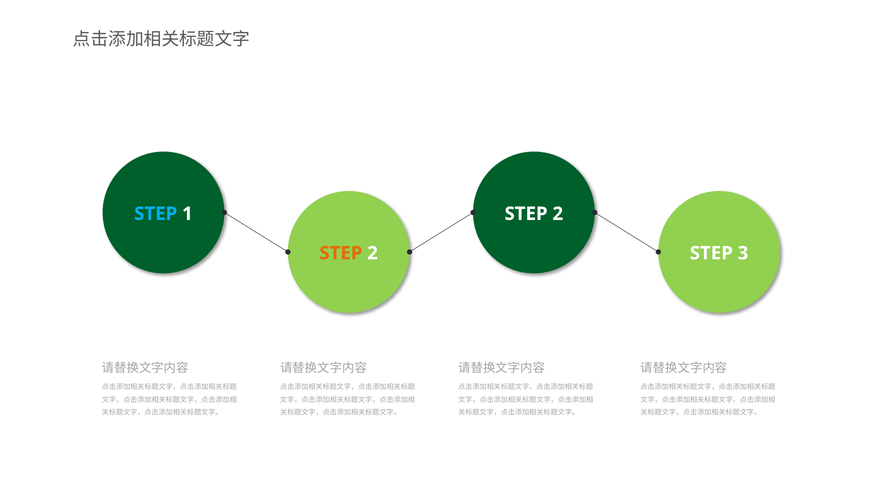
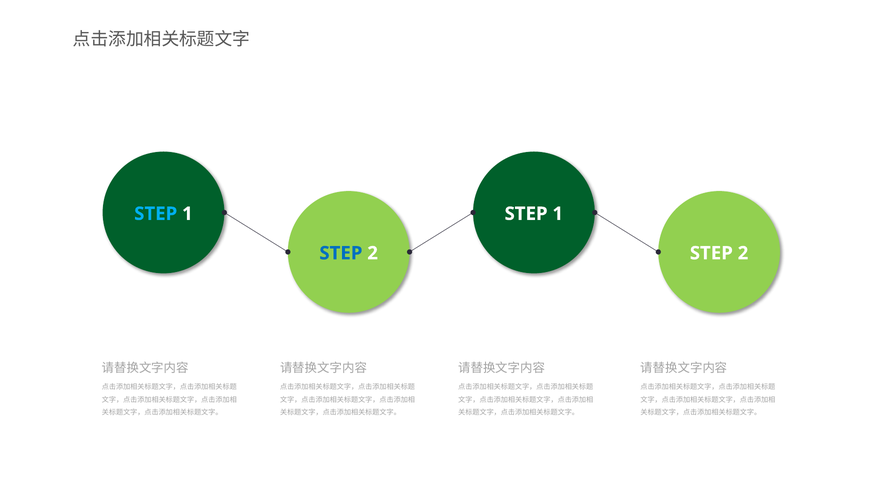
2 at (558, 214): 2 -> 1
STEP at (341, 253) colour: orange -> blue
3 at (743, 253): 3 -> 2
